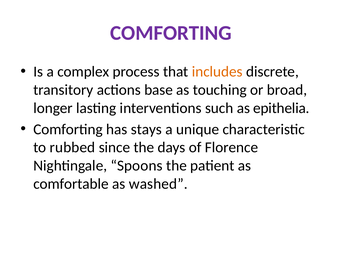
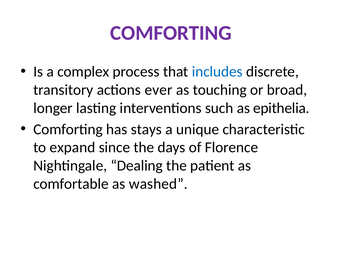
includes colour: orange -> blue
base: base -> ever
rubbed: rubbed -> expand
Spoons: Spoons -> Dealing
